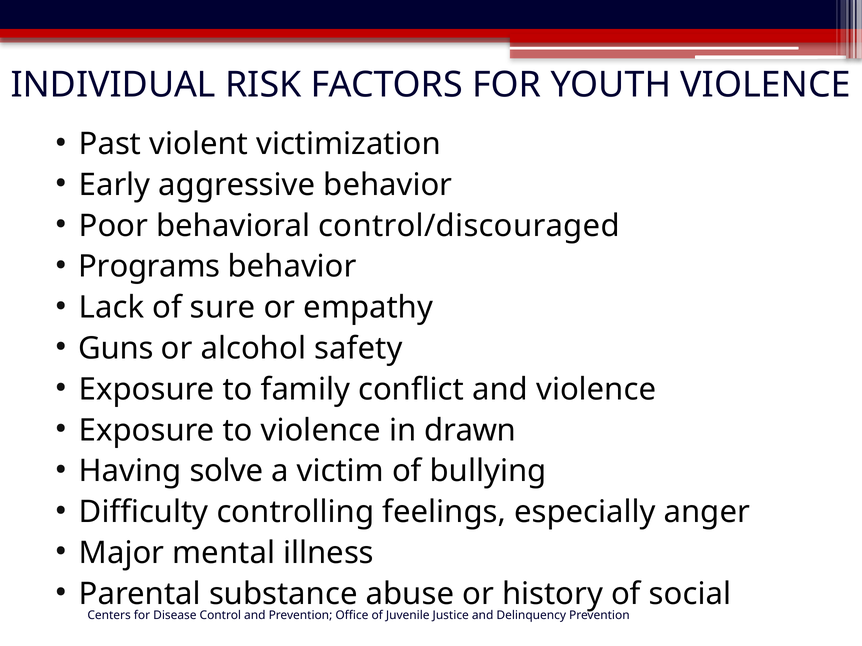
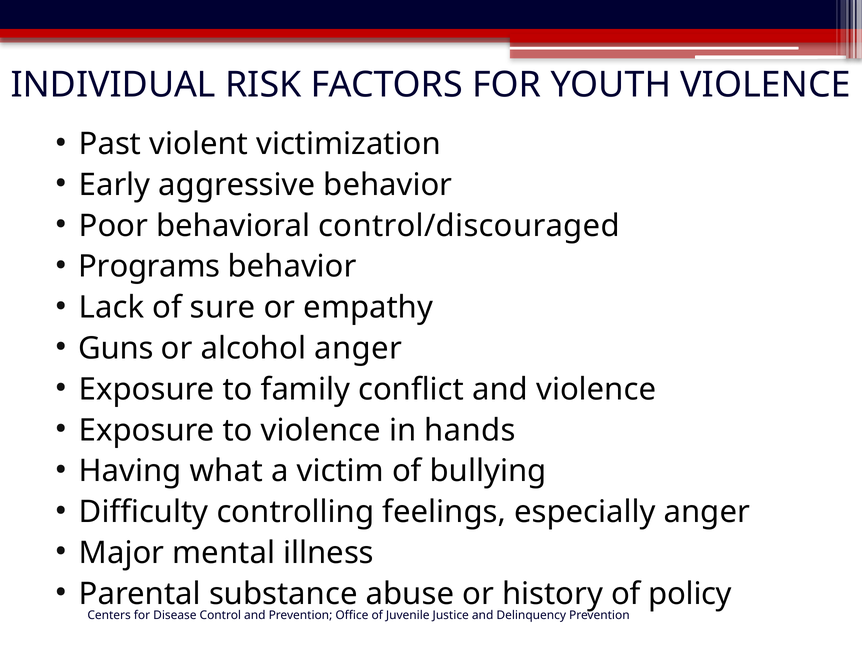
alcohol safety: safety -> anger
drawn: drawn -> hands
solve: solve -> what
social: social -> policy
